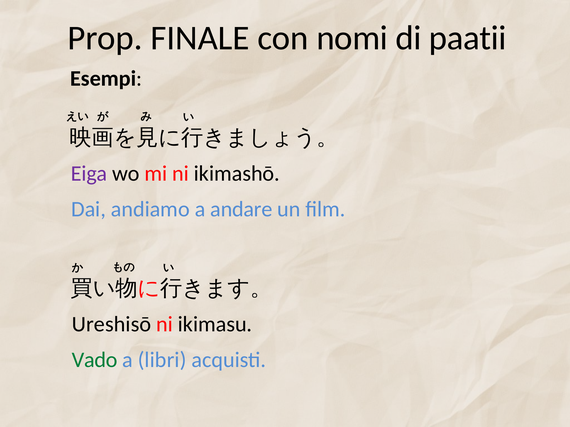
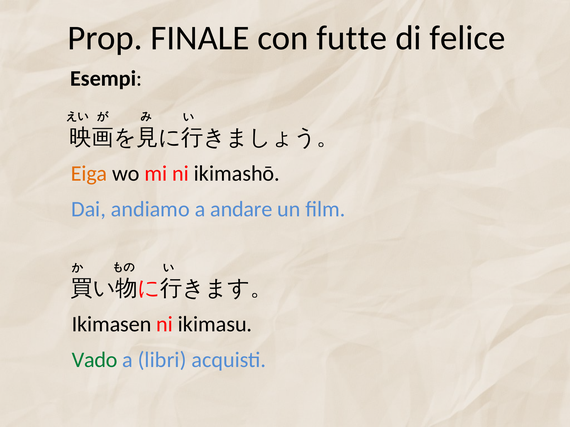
nomi: nomi -> futte
paatii: paatii -> felice
Eiga colour: purple -> orange
Ureshisō: Ureshisō -> Ikimasen
